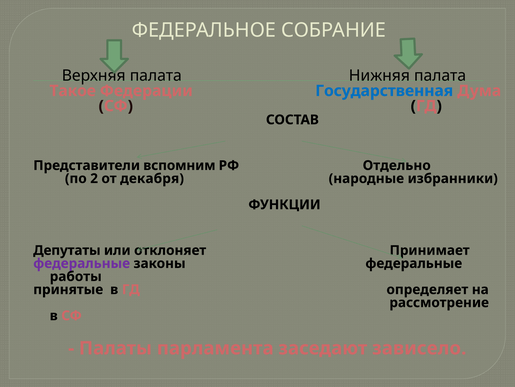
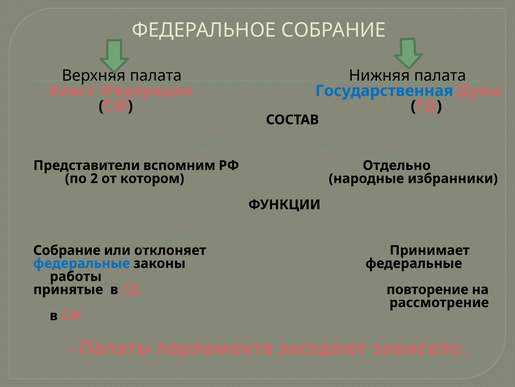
Такое: Такое -> Класс
декабря: декабря -> котором
Депутаты at (67, 250): Депутаты -> Собрание
федеральные at (82, 263) colour: purple -> blue
определяет: определяет -> повторение
